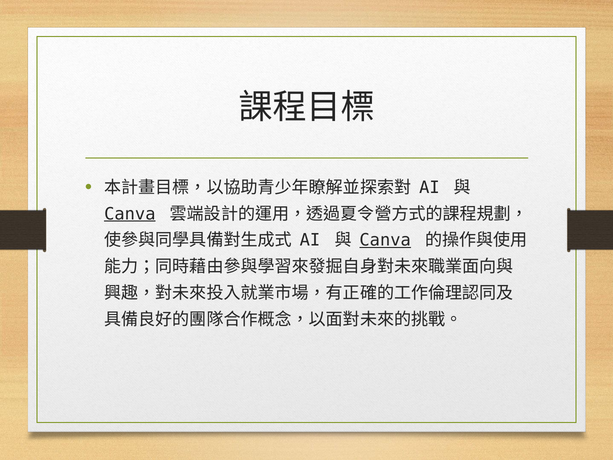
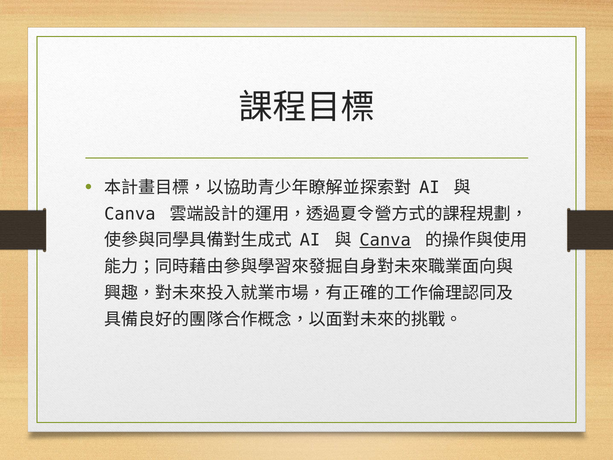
Canva at (130, 214) underline: present -> none
